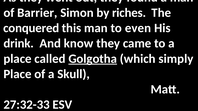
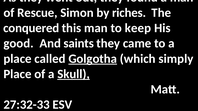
Barrier: Barrier -> Rescue
even: even -> keep
drink: drink -> good
know: know -> saints
Skull underline: none -> present
